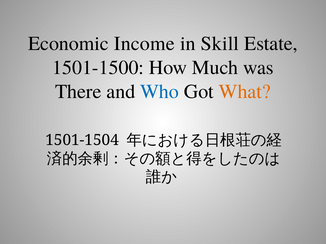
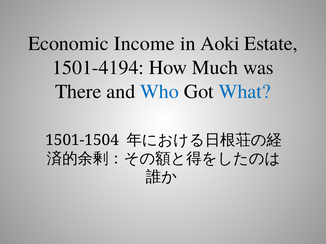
Skill: Skill -> Aoki
1501-1500: 1501-1500 -> 1501-4194
What colour: orange -> blue
